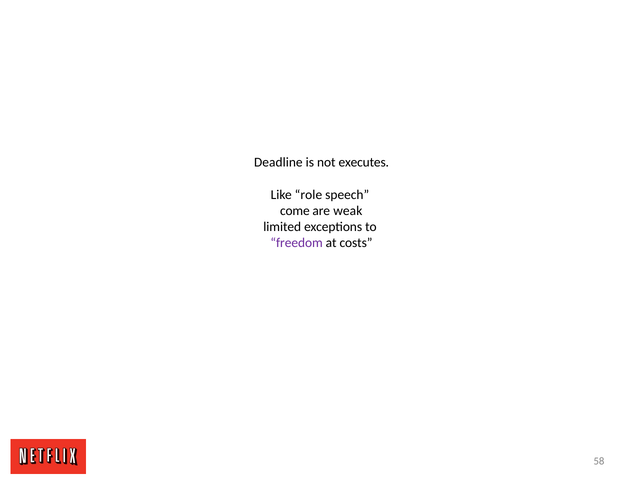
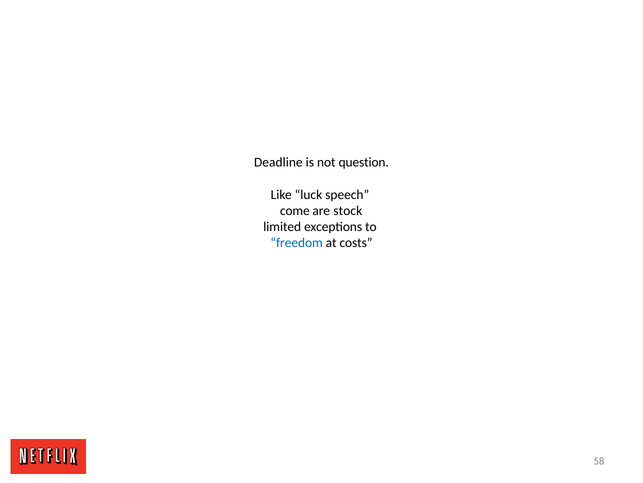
executes: executes -> question
role: role -> luck
weak: weak -> stock
freedom colour: purple -> blue
